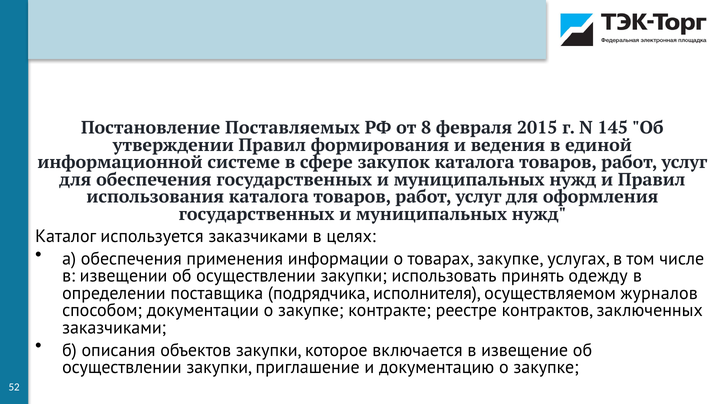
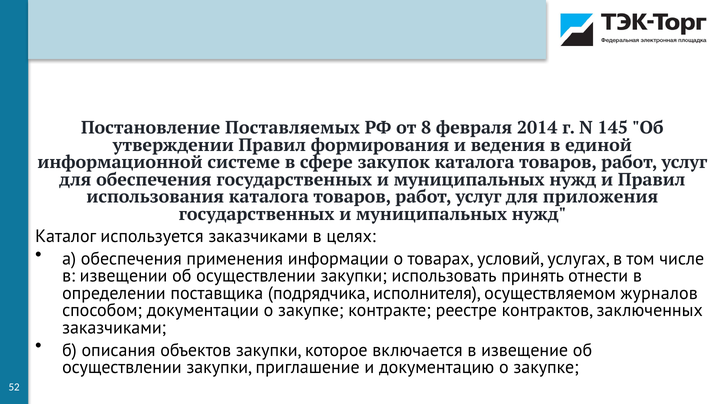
2015: 2015 -> 2014
оформления: оформления -> приложения
товарах закупке: закупке -> условий
одежду: одежду -> отнести
